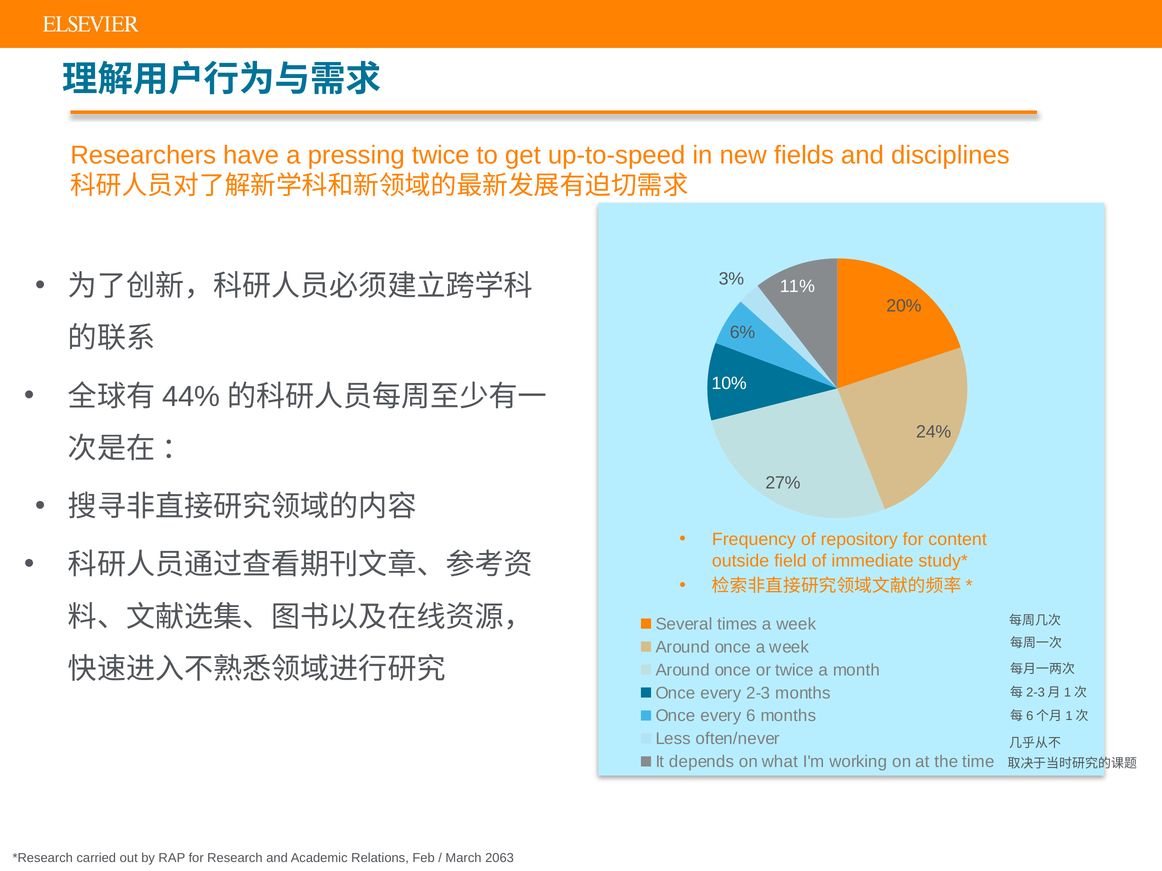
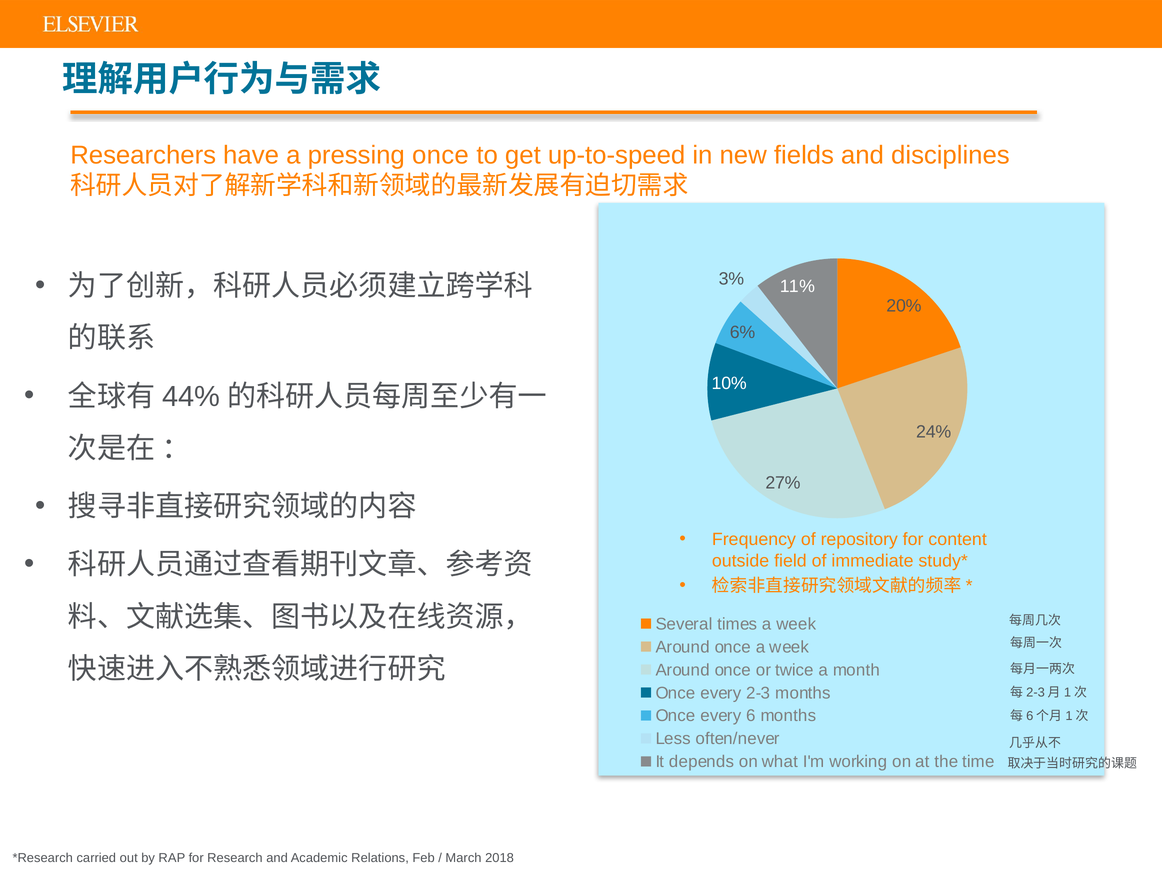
pressing twice: twice -> once
2063: 2063 -> 2018
